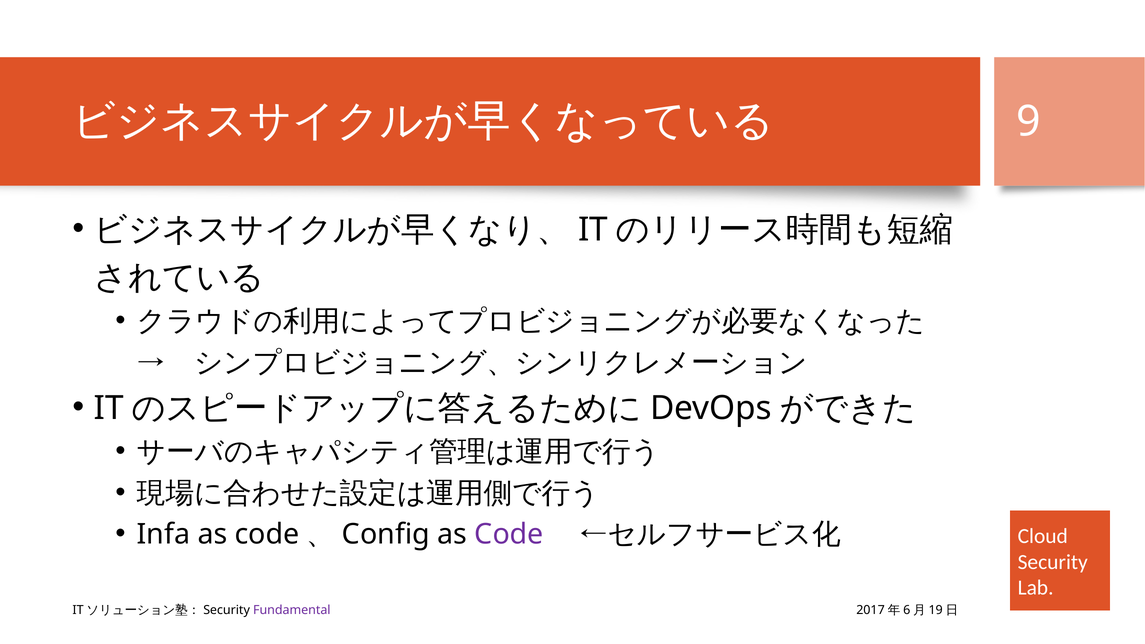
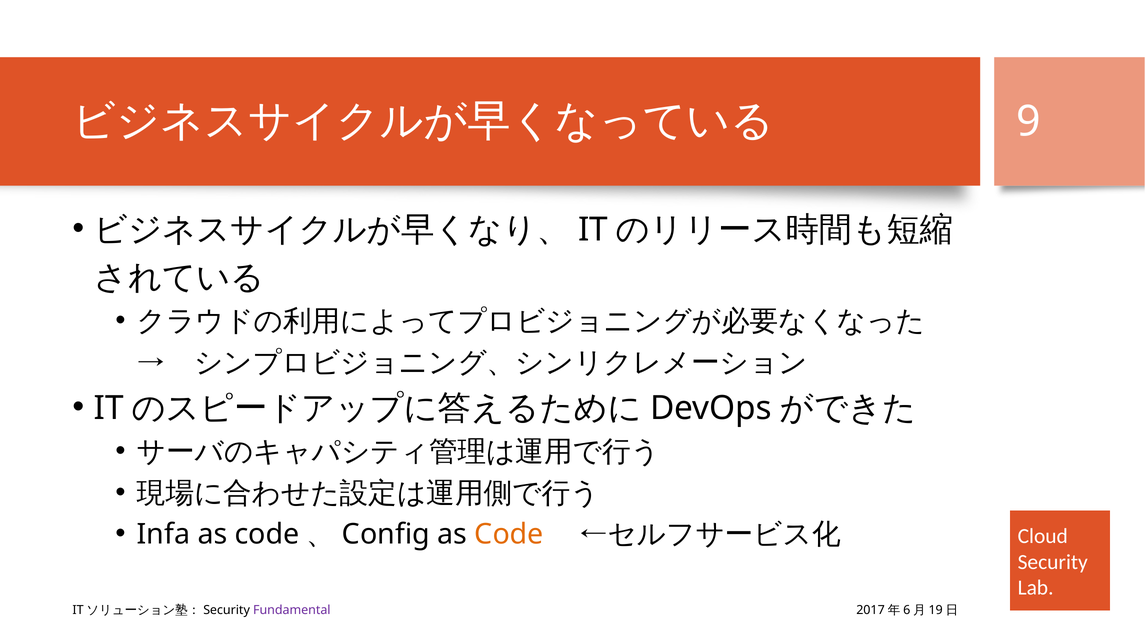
Code at (509, 534) colour: purple -> orange
